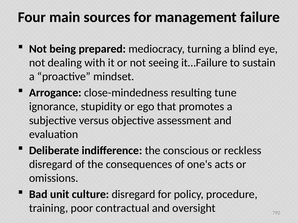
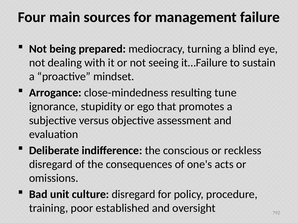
contractual: contractual -> established
